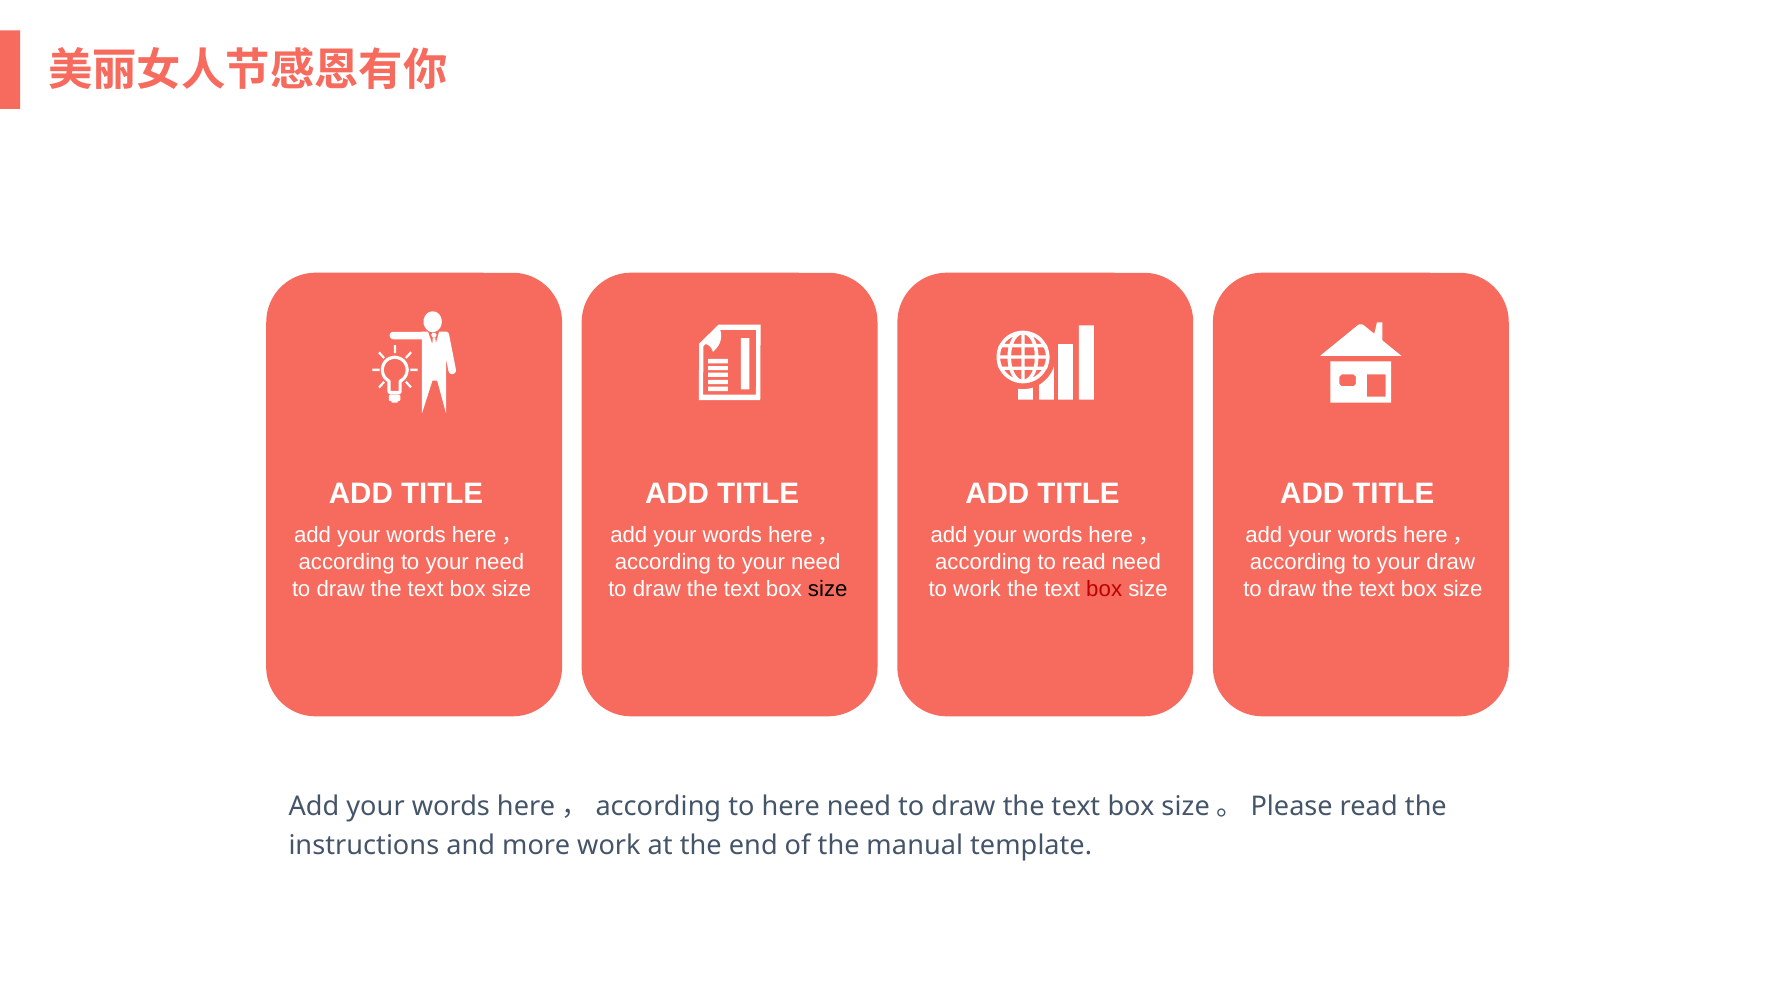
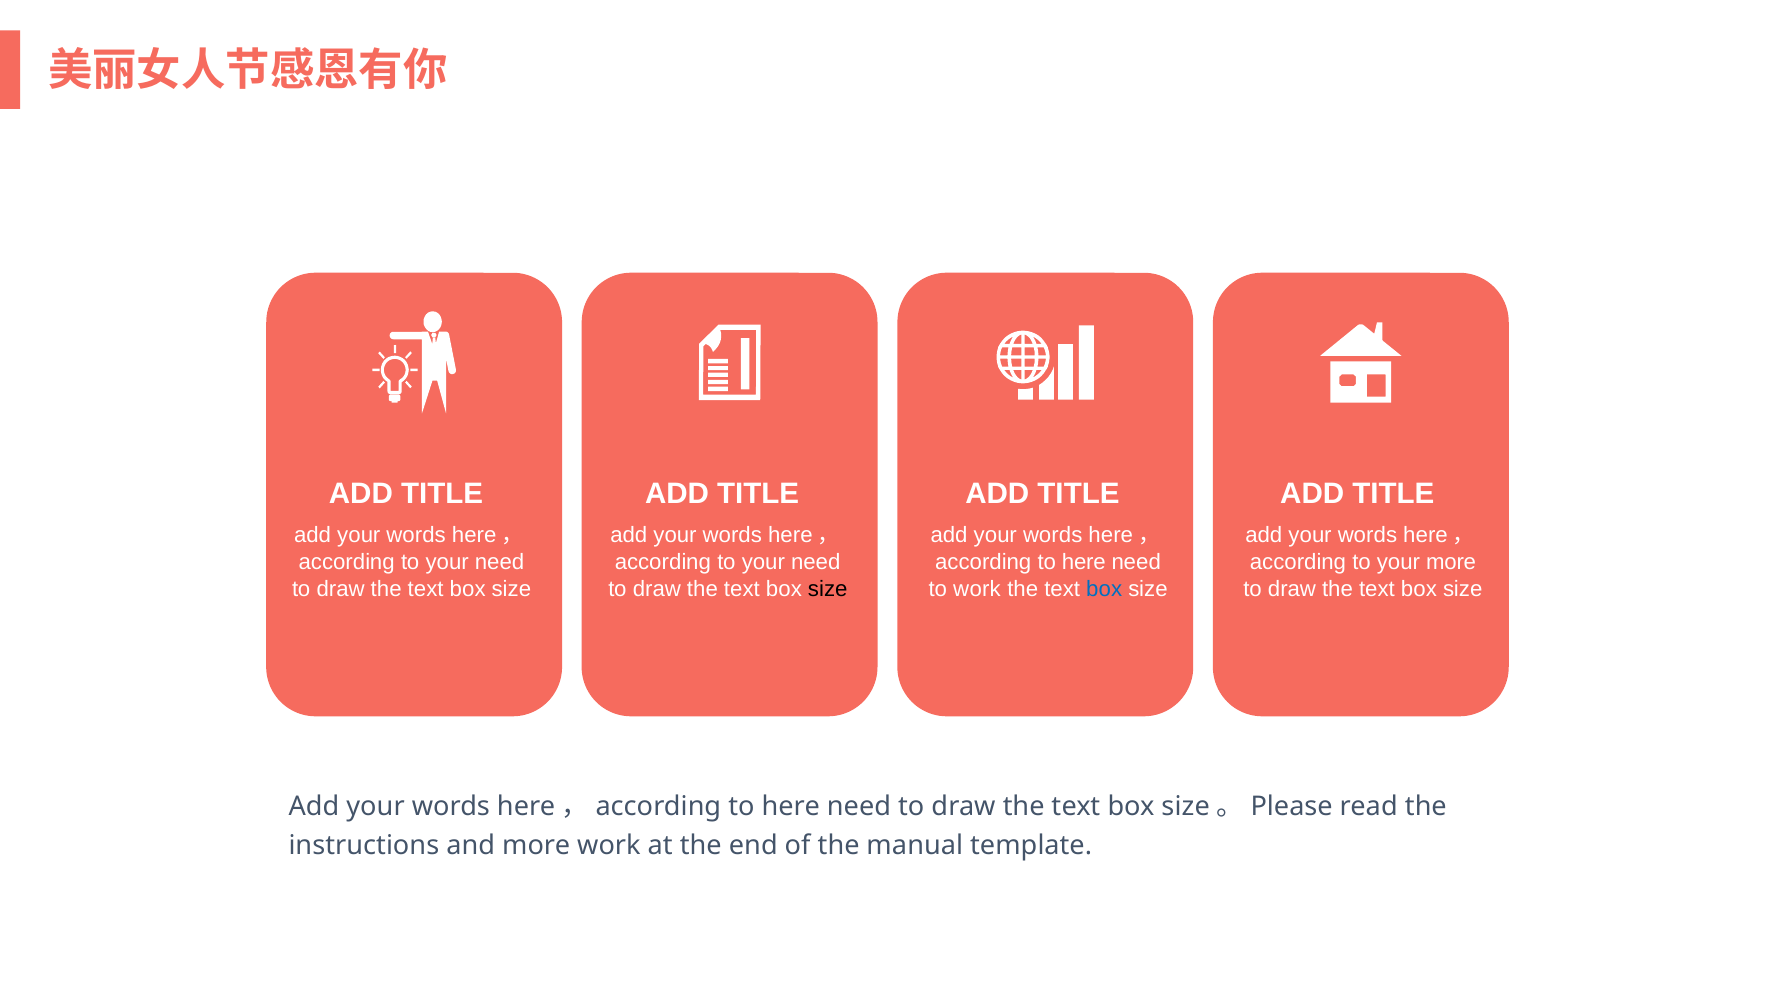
read at (1084, 562): read -> here
your draw: draw -> more
box at (1104, 589) colour: red -> blue
